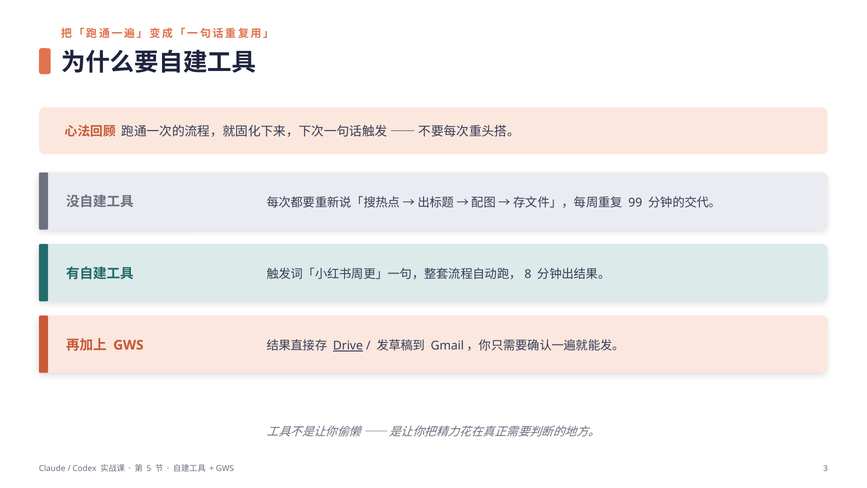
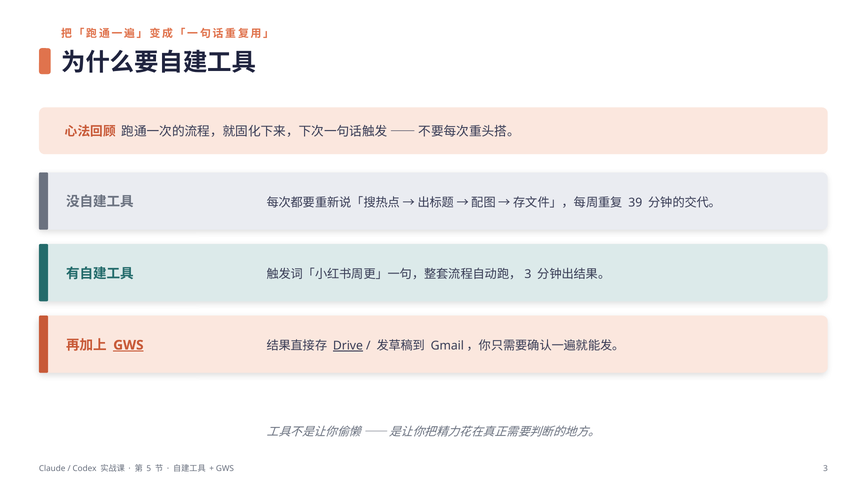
99: 99 -> 39
8 at (528, 274): 8 -> 3
GWS at (128, 345) underline: none -> present
